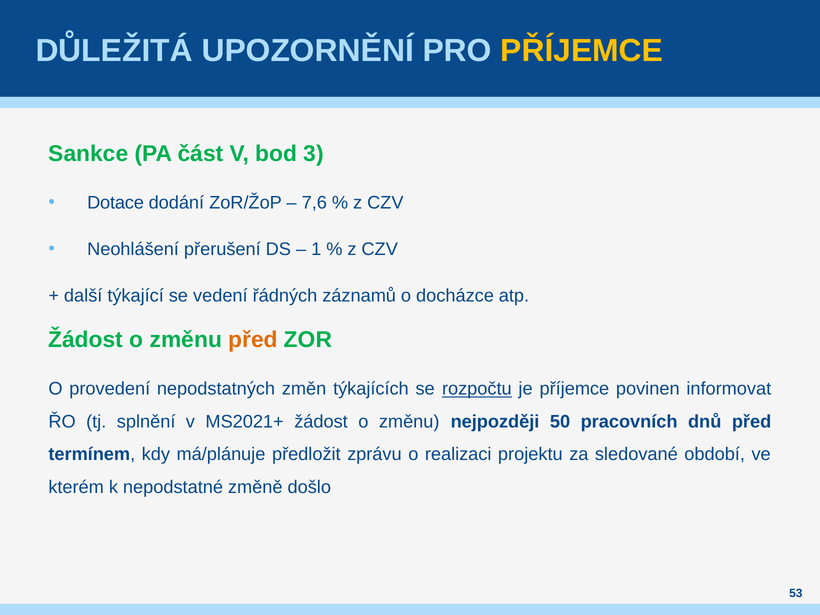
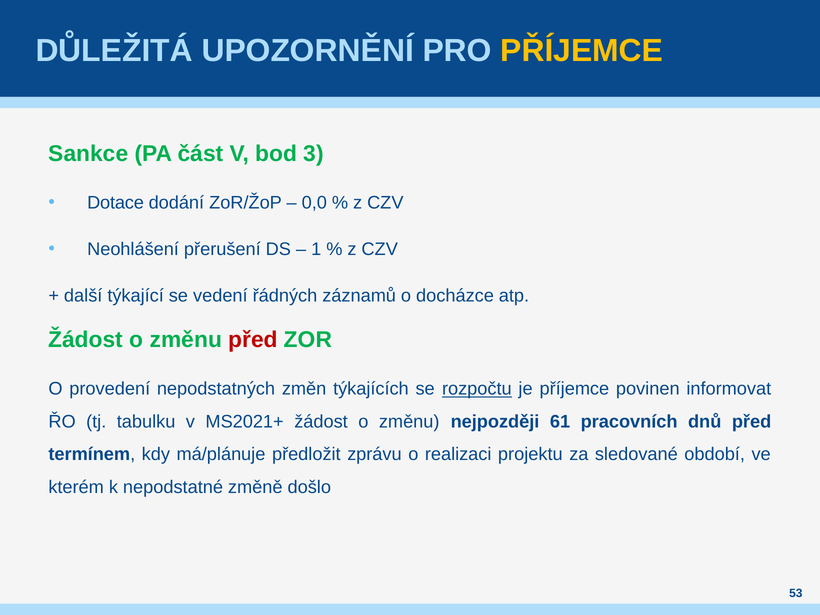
7,6: 7,6 -> 0,0
před at (253, 340) colour: orange -> red
splnění: splnění -> tabulku
50: 50 -> 61
